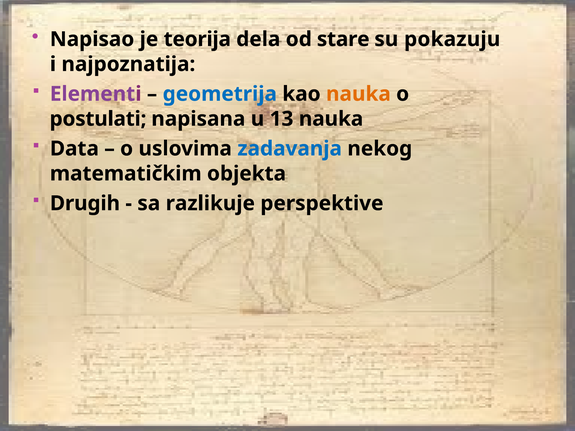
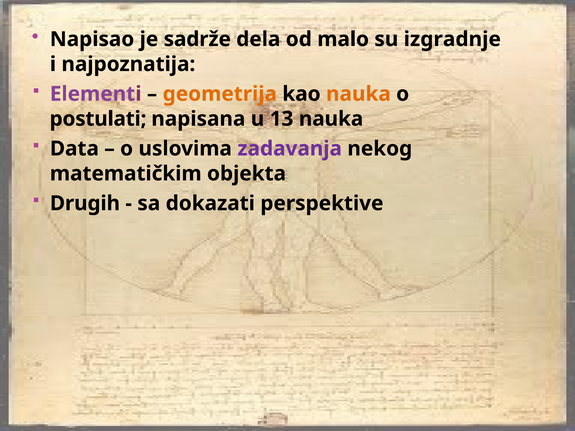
teorija: teorija -> sadrže
stare: stare -> malo
pokazuju: pokazuju -> izgradnje
geometrija colour: blue -> orange
zadavanja colour: blue -> purple
razlikuje: razlikuje -> dokazati
